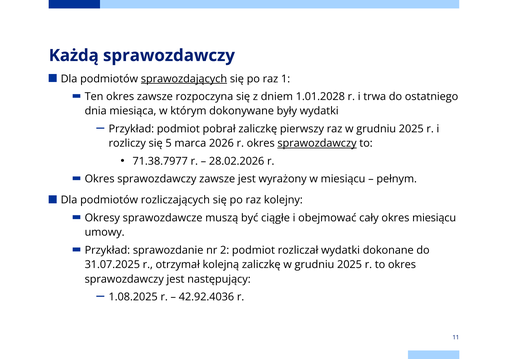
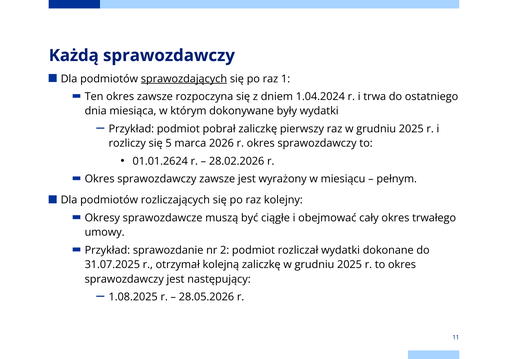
1.01.2028: 1.01.2028 -> 1.04.2024
sprawozdawczy at (317, 143) underline: present -> none
71.38.7977: 71.38.7977 -> 01.01.2624
okres miesiącu: miesiącu -> trwałego
42.92.4036: 42.92.4036 -> 28.05.2026
